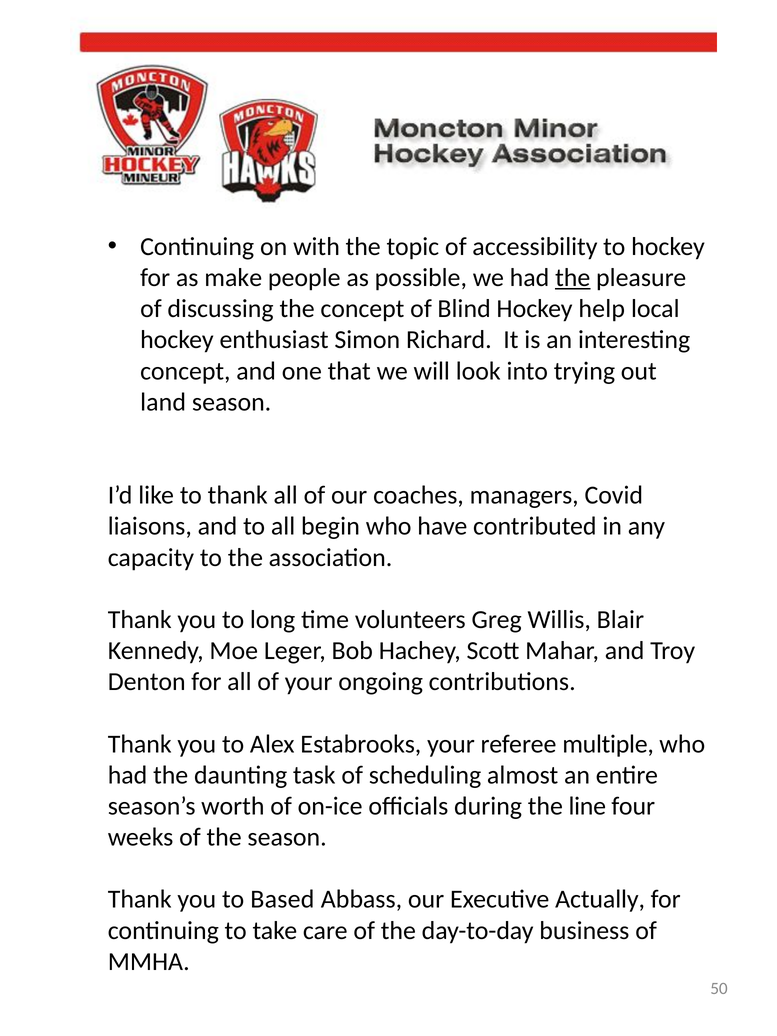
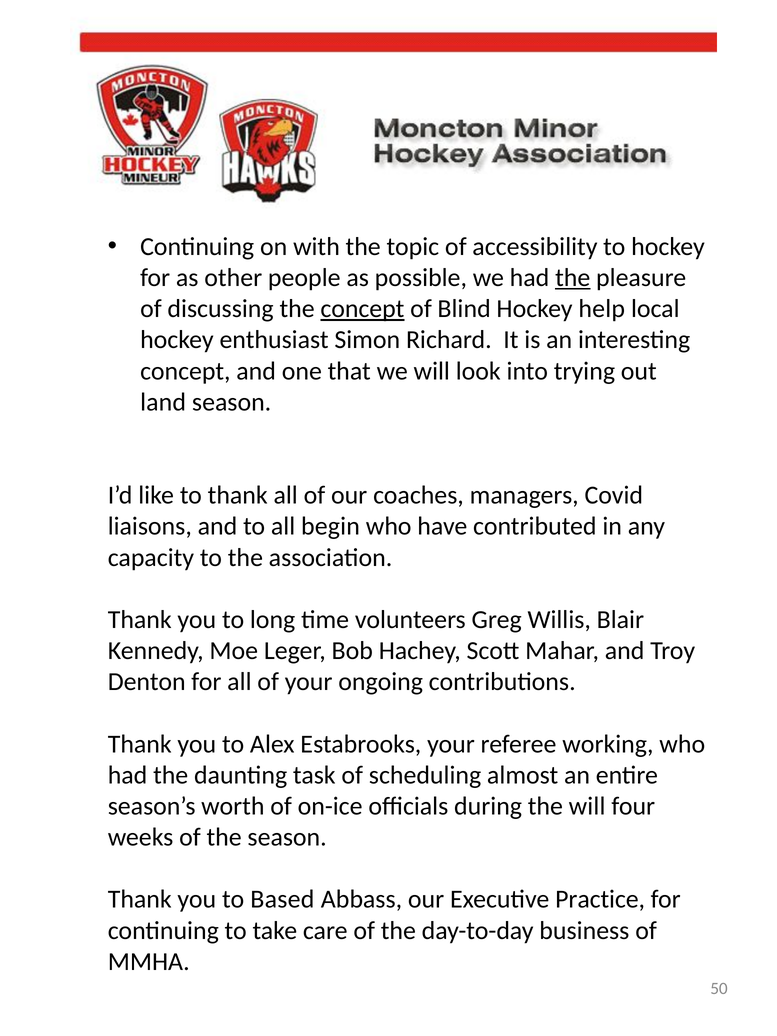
make: make -> other
concept at (362, 309) underline: none -> present
multiple: multiple -> working
the line: line -> will
Actually: Actually -> Practice
